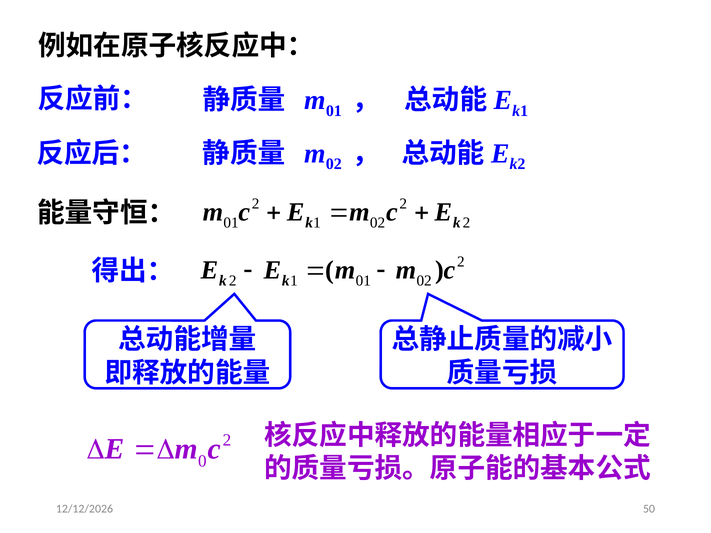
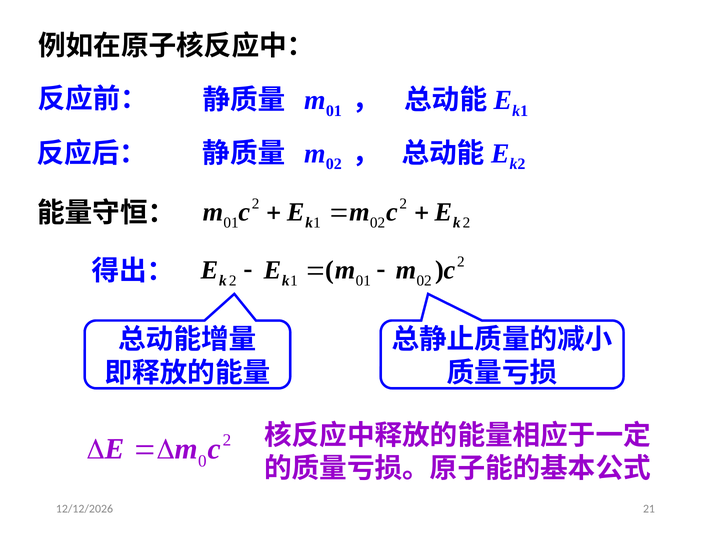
50: 50 -> 21
